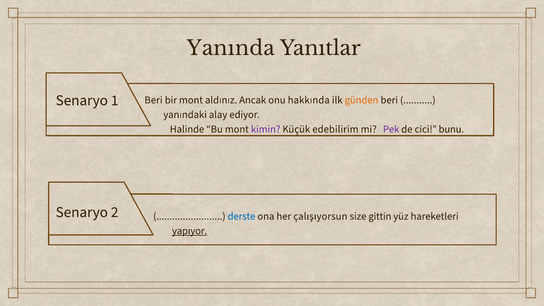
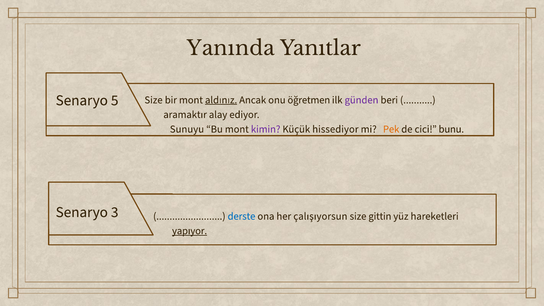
1: 1 -> 5
Beri at (154, 100): Beri -> Size
aldınız underline: none -> present
hakkında: hakkında -> öğretmen
günden colour: orange -> purple
yanındaki: yanındaki -> aramaktır
Halinde: Halinde -> Sunuyu
edebilirim: edebilirim -> hissediyor
Pek colour: purple -> orange
2: 2 -> 3
